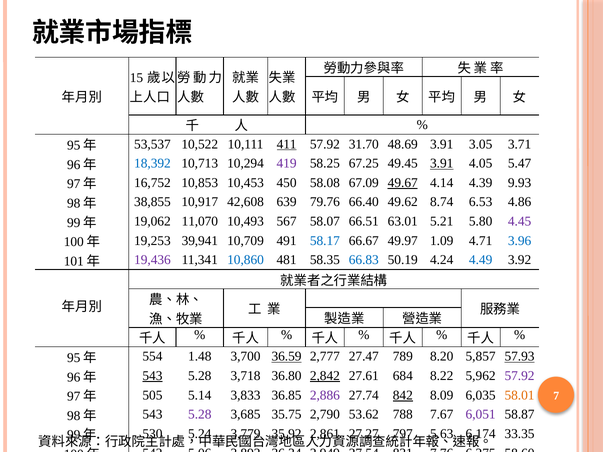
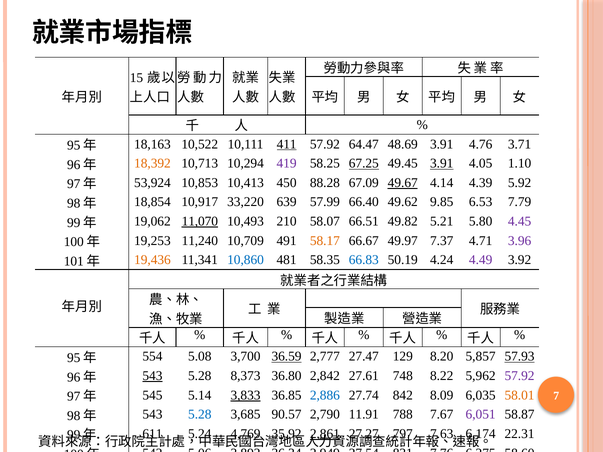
53,537: 53,537 -> 18,163
31.70: 31.70 -> 64.47
3.05: 3.05 -> 4.76
18,392 colour: blue -> orange
67.25 underline: none -> present
5.47: 5.47 -> 1.10
16,752: 16,752 -> 53,924
10,453: 10,453 -> 10,413
58.08: 58.08 -> 88.28
9.93: 9.93 -> 5.92
38,855: 38,855 -> 18,854
42,608: 42,608 -> 33,220
79.76: 79.76 -> 57.99
8.74: 8.74 -> 9.85
4.86: 4.86 -> 7.79
11,070 underline: none -> present
567: 567 -> 210
63.01: 63.01 -> 49.82
39,941: 39,941 -> 11,240
58.17 colour: blue -> orange
1.09: 1.09 -> 7.37
3.96 colour: blue -> purple
19,436 colour: purple -> orange
4.49 colour: blue -> purple
1.48: 1.48 -> 5.08
789: 789 -> 129
3,718: 3,718 -> 8,373
2,842 underline: present -> none
684: 684 -> 748
505: 505 -> 545
3,833 underline: none -> present
2,886 colour: purple -> blue
842 underline: present -> none
5.28 at (200, 415) colour: purple -> blue
35.75: 35.75 -> 90.57
53.62: 53.62 -> 11.91
530: 530 -> 611
3,779: 3,779 -> 4,769
2,861 underline: none -> present
5.63: 5.63 -> 7.63
33.35: 33.35 -> 22.31
